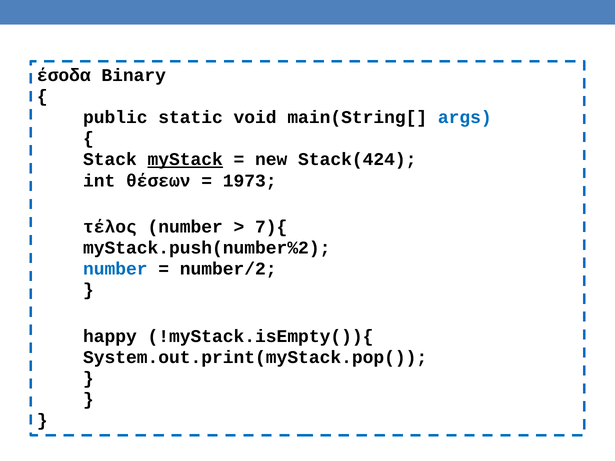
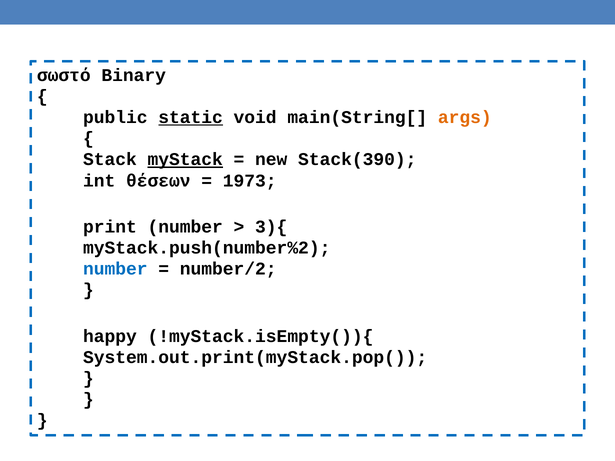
έσοδα: έσοδα -> σωστό
static underline: none -> present
args colour: blue -> orange
Stack(424: Stack(424 -> Stack(390
τέλος: τέλος -> print
7){: 7){ -> 3){
